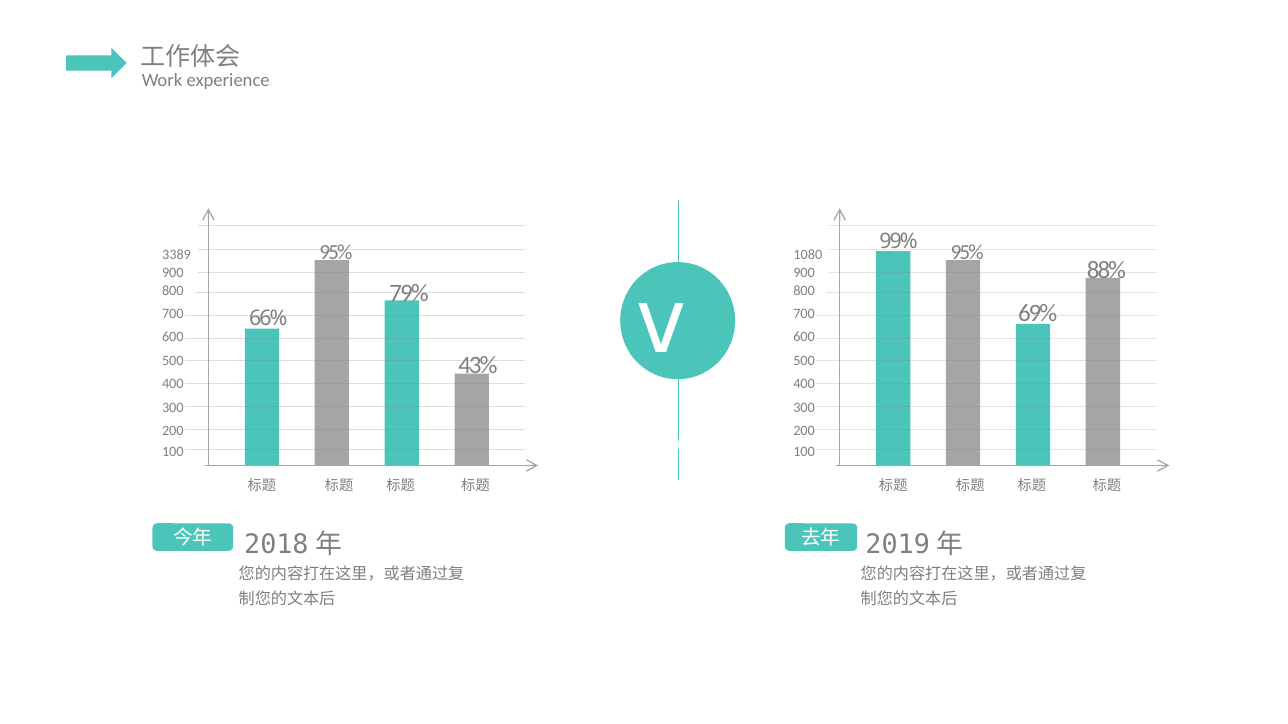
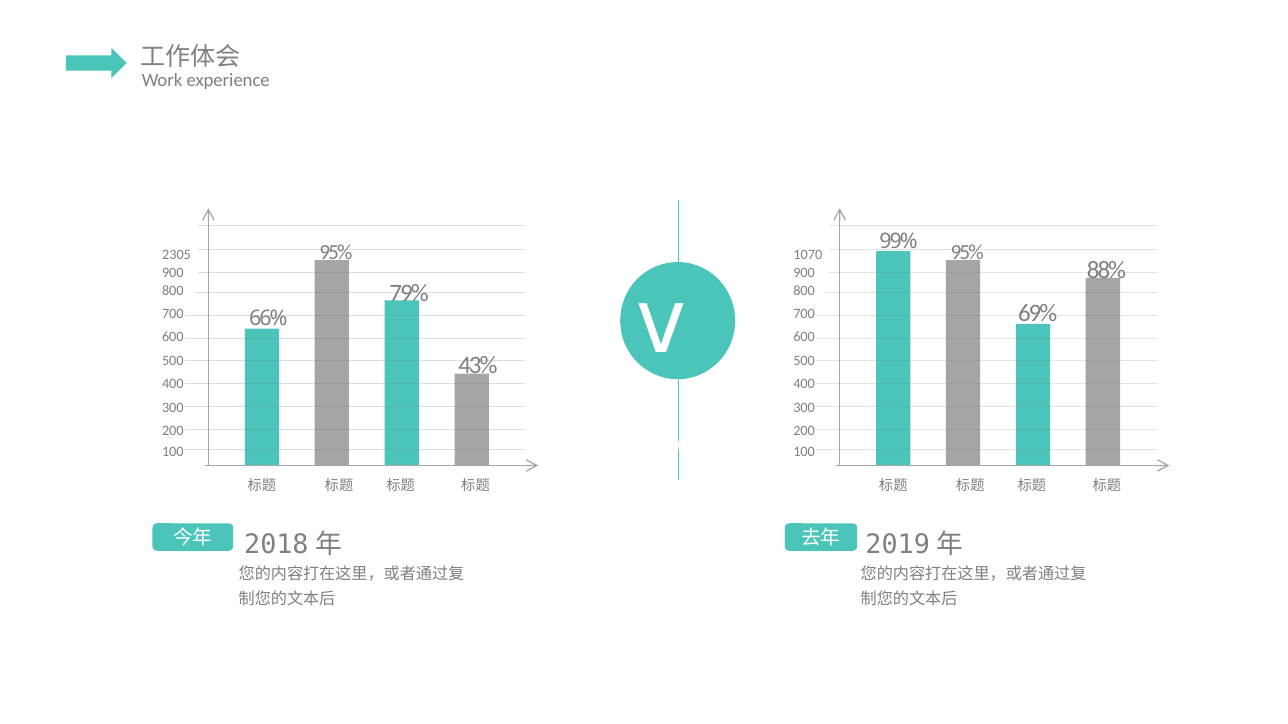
3389: 3389 -> 2305
1080: 1080 -> 1070
